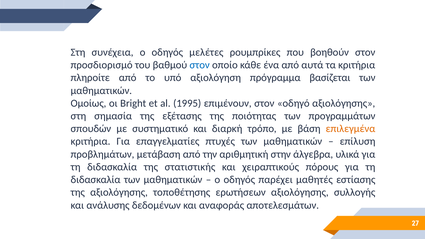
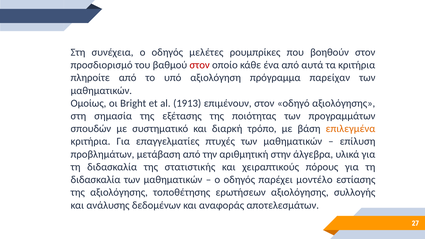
στον at (200, 65) colour: blue -> red
βασίζεται: βασίζεται -> παρείχαν
1995: 1995 -> 1913
μαθητές: μαθητές -> μοντέλο
